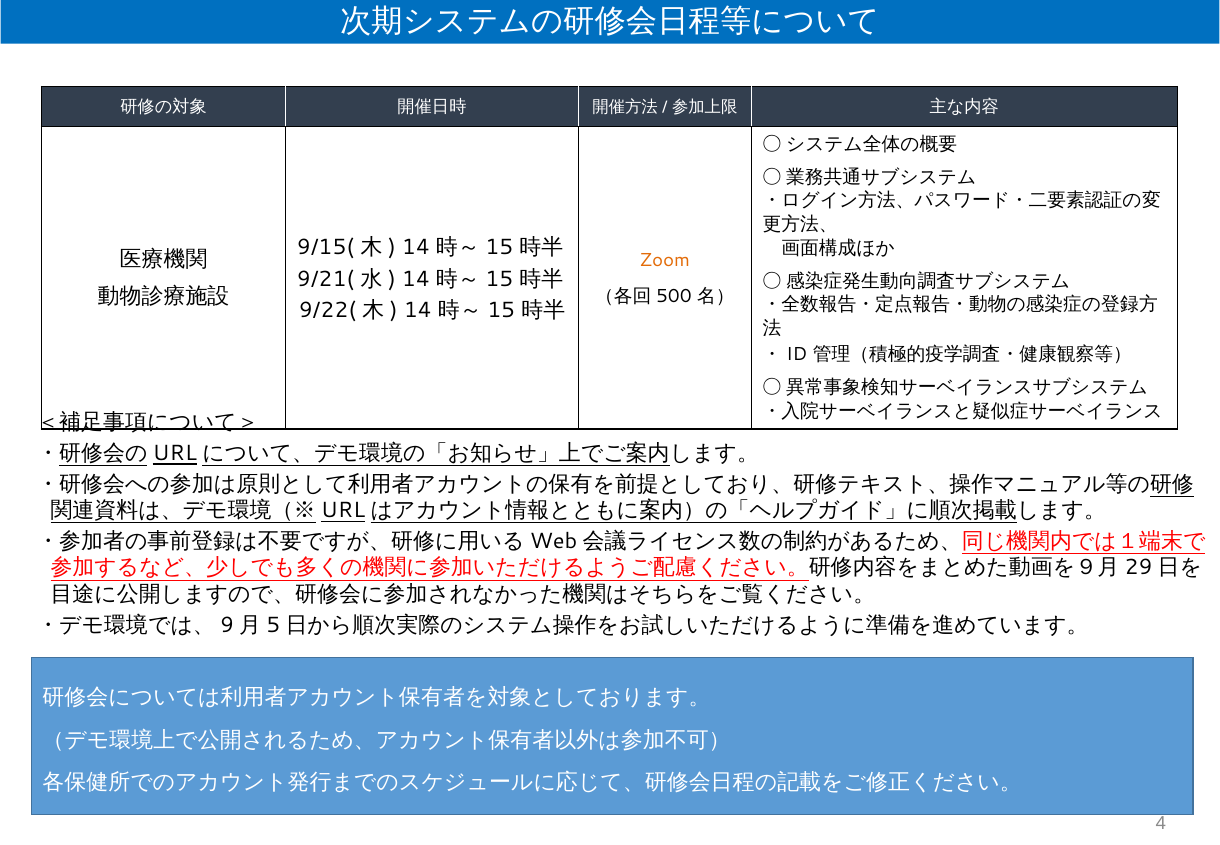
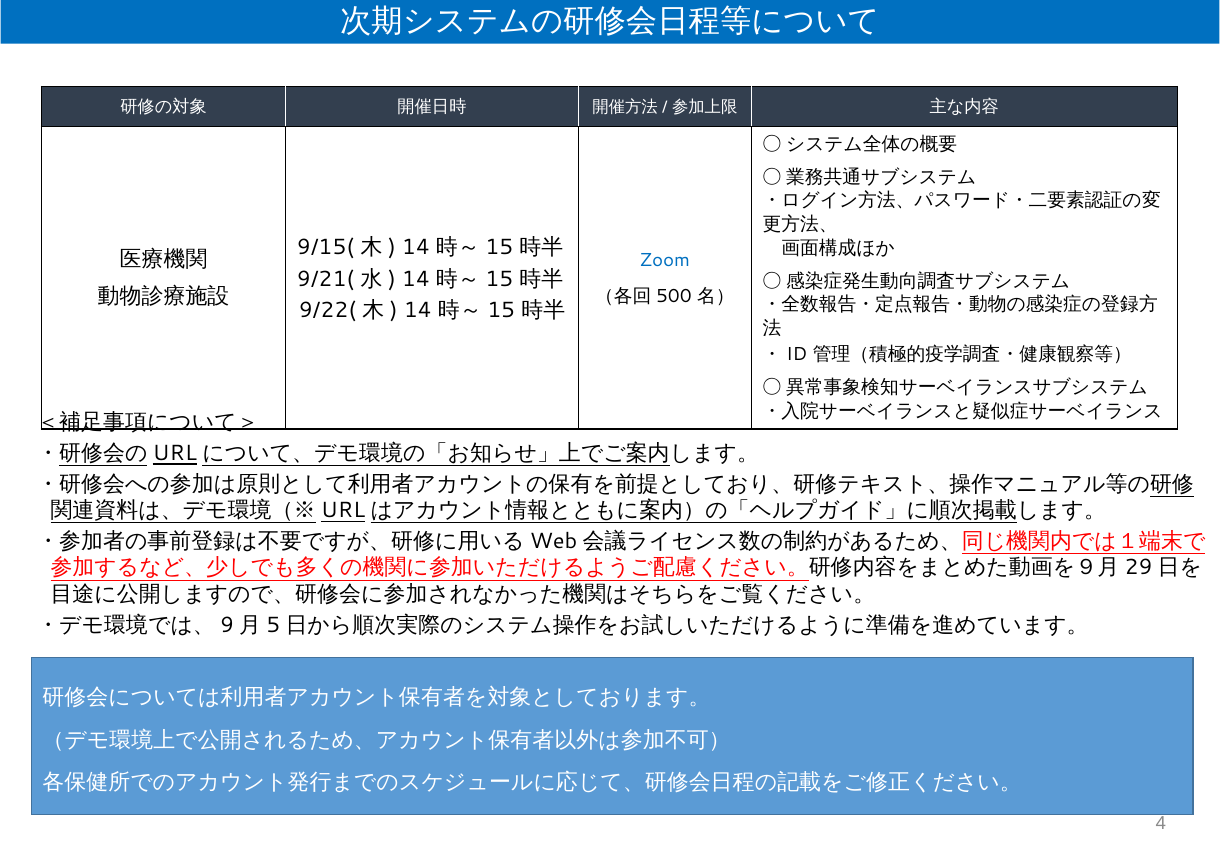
Zoom colour: orange -> blue
